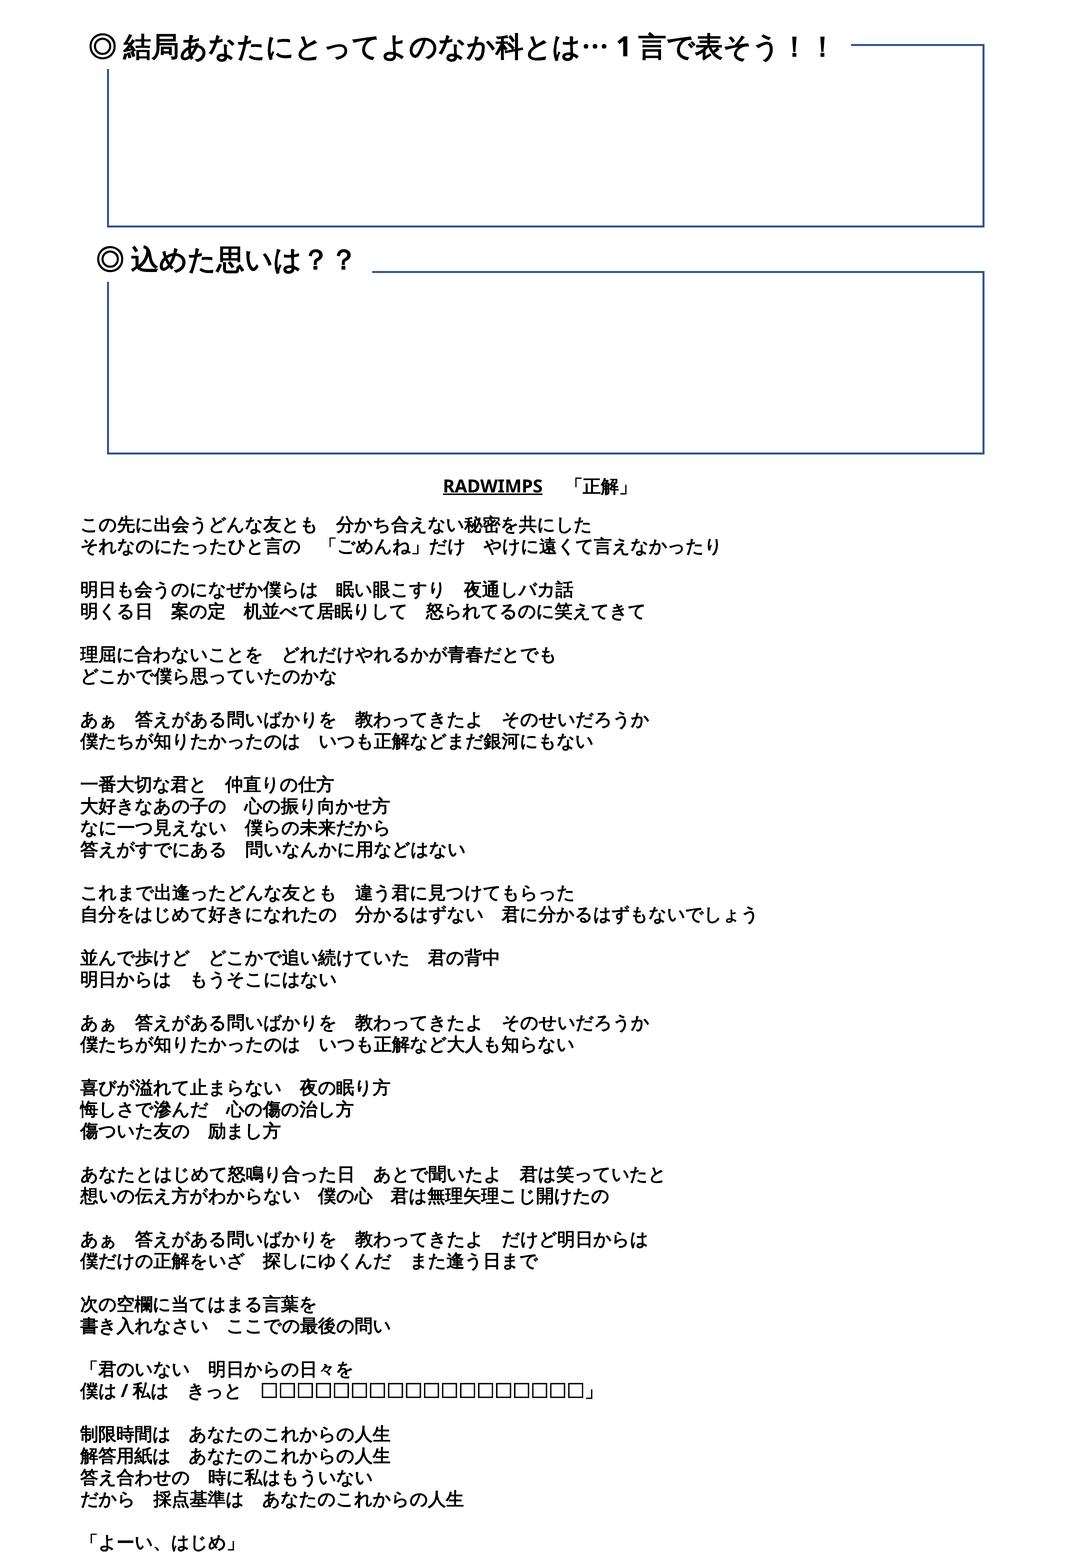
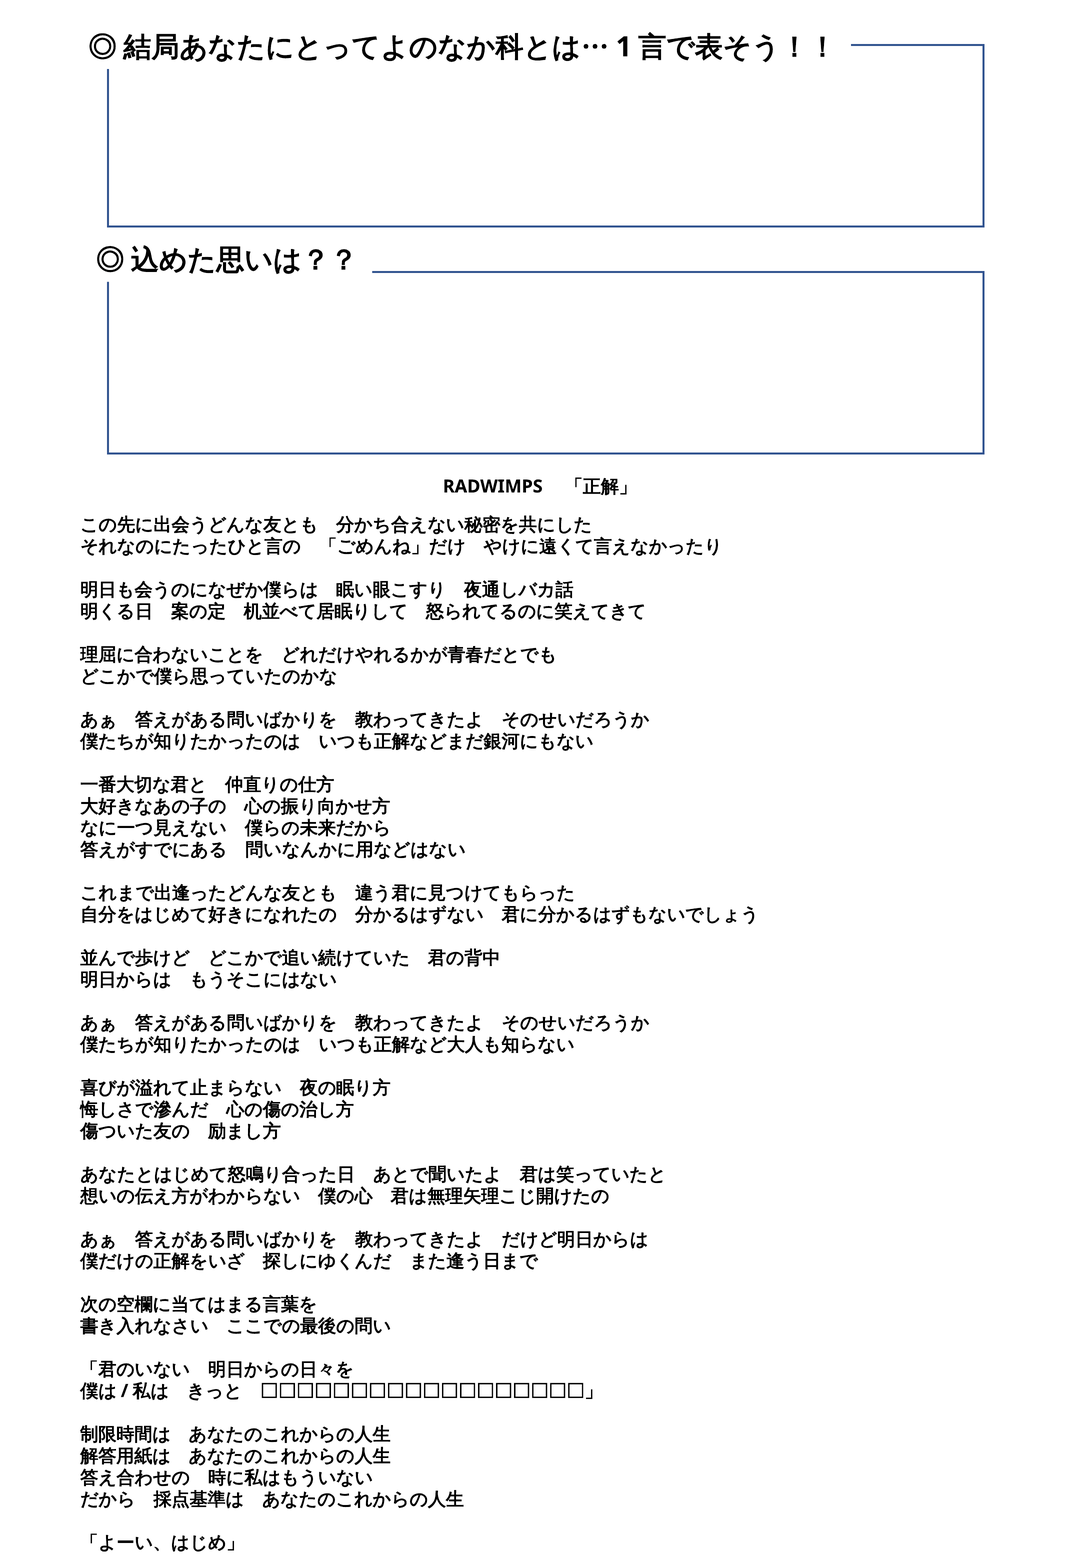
RADWIMPS underline: present -> none
